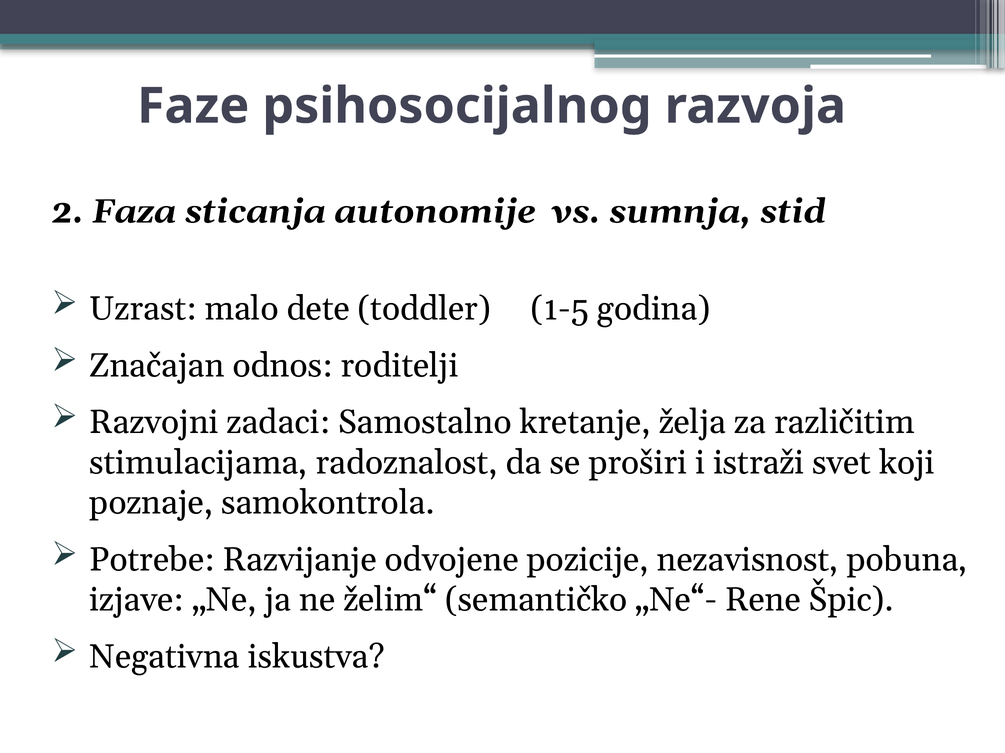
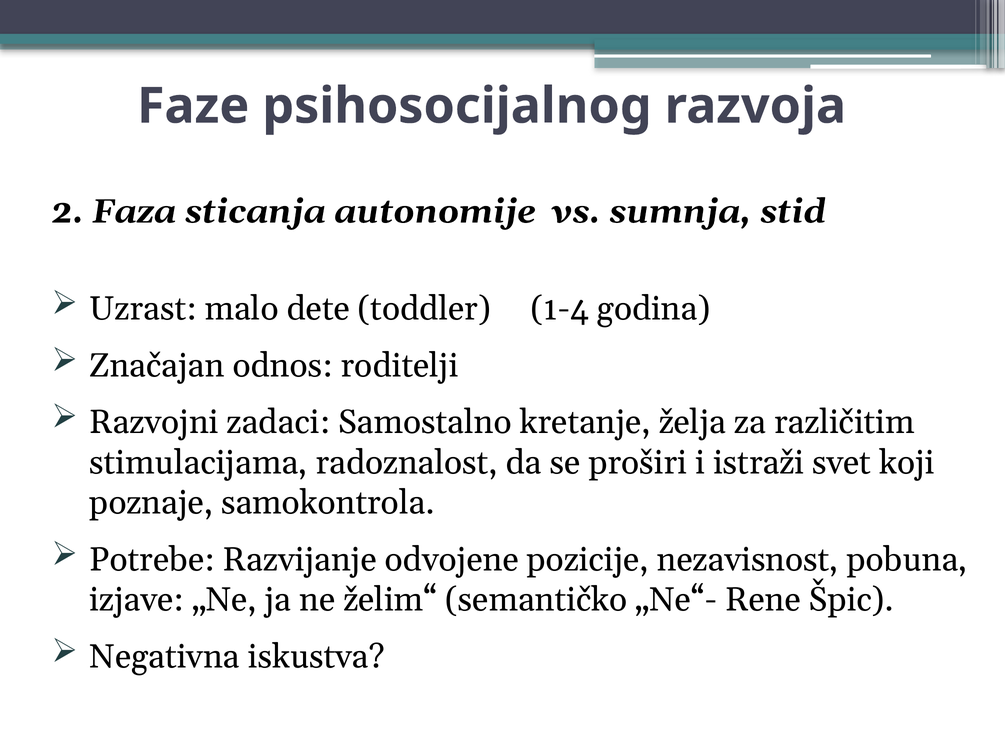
1-5: 1-5 -> 1-4
